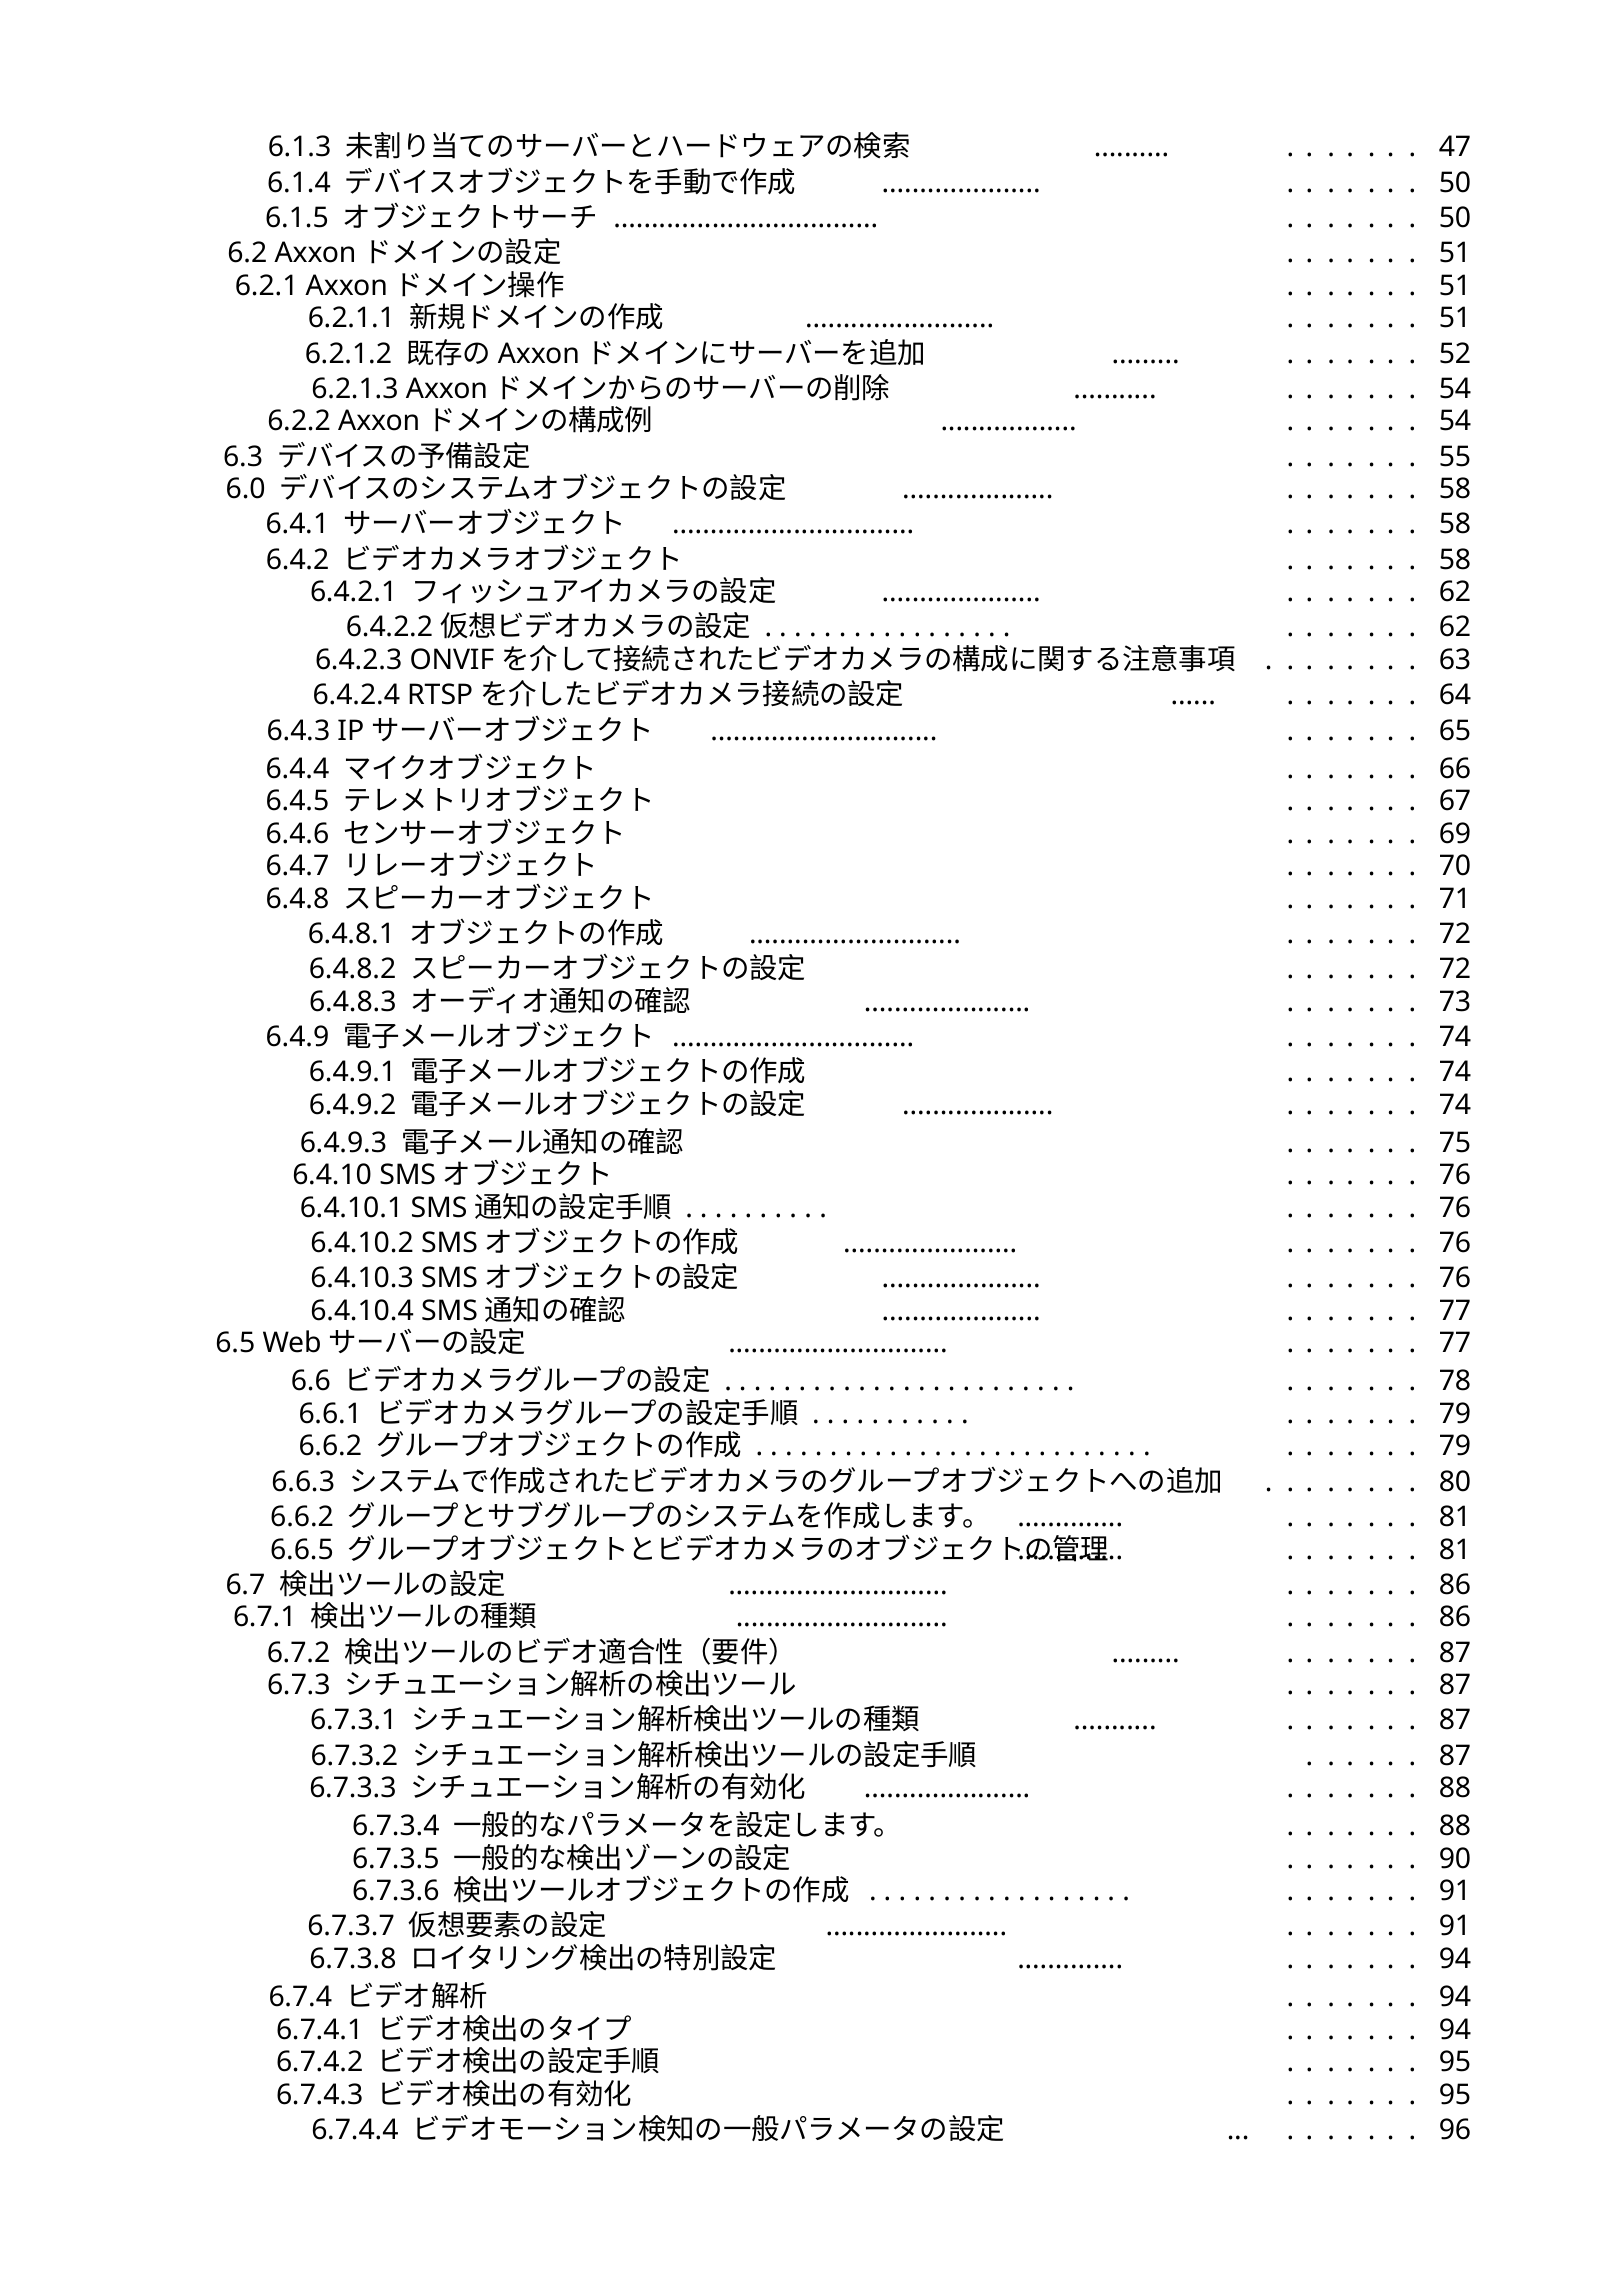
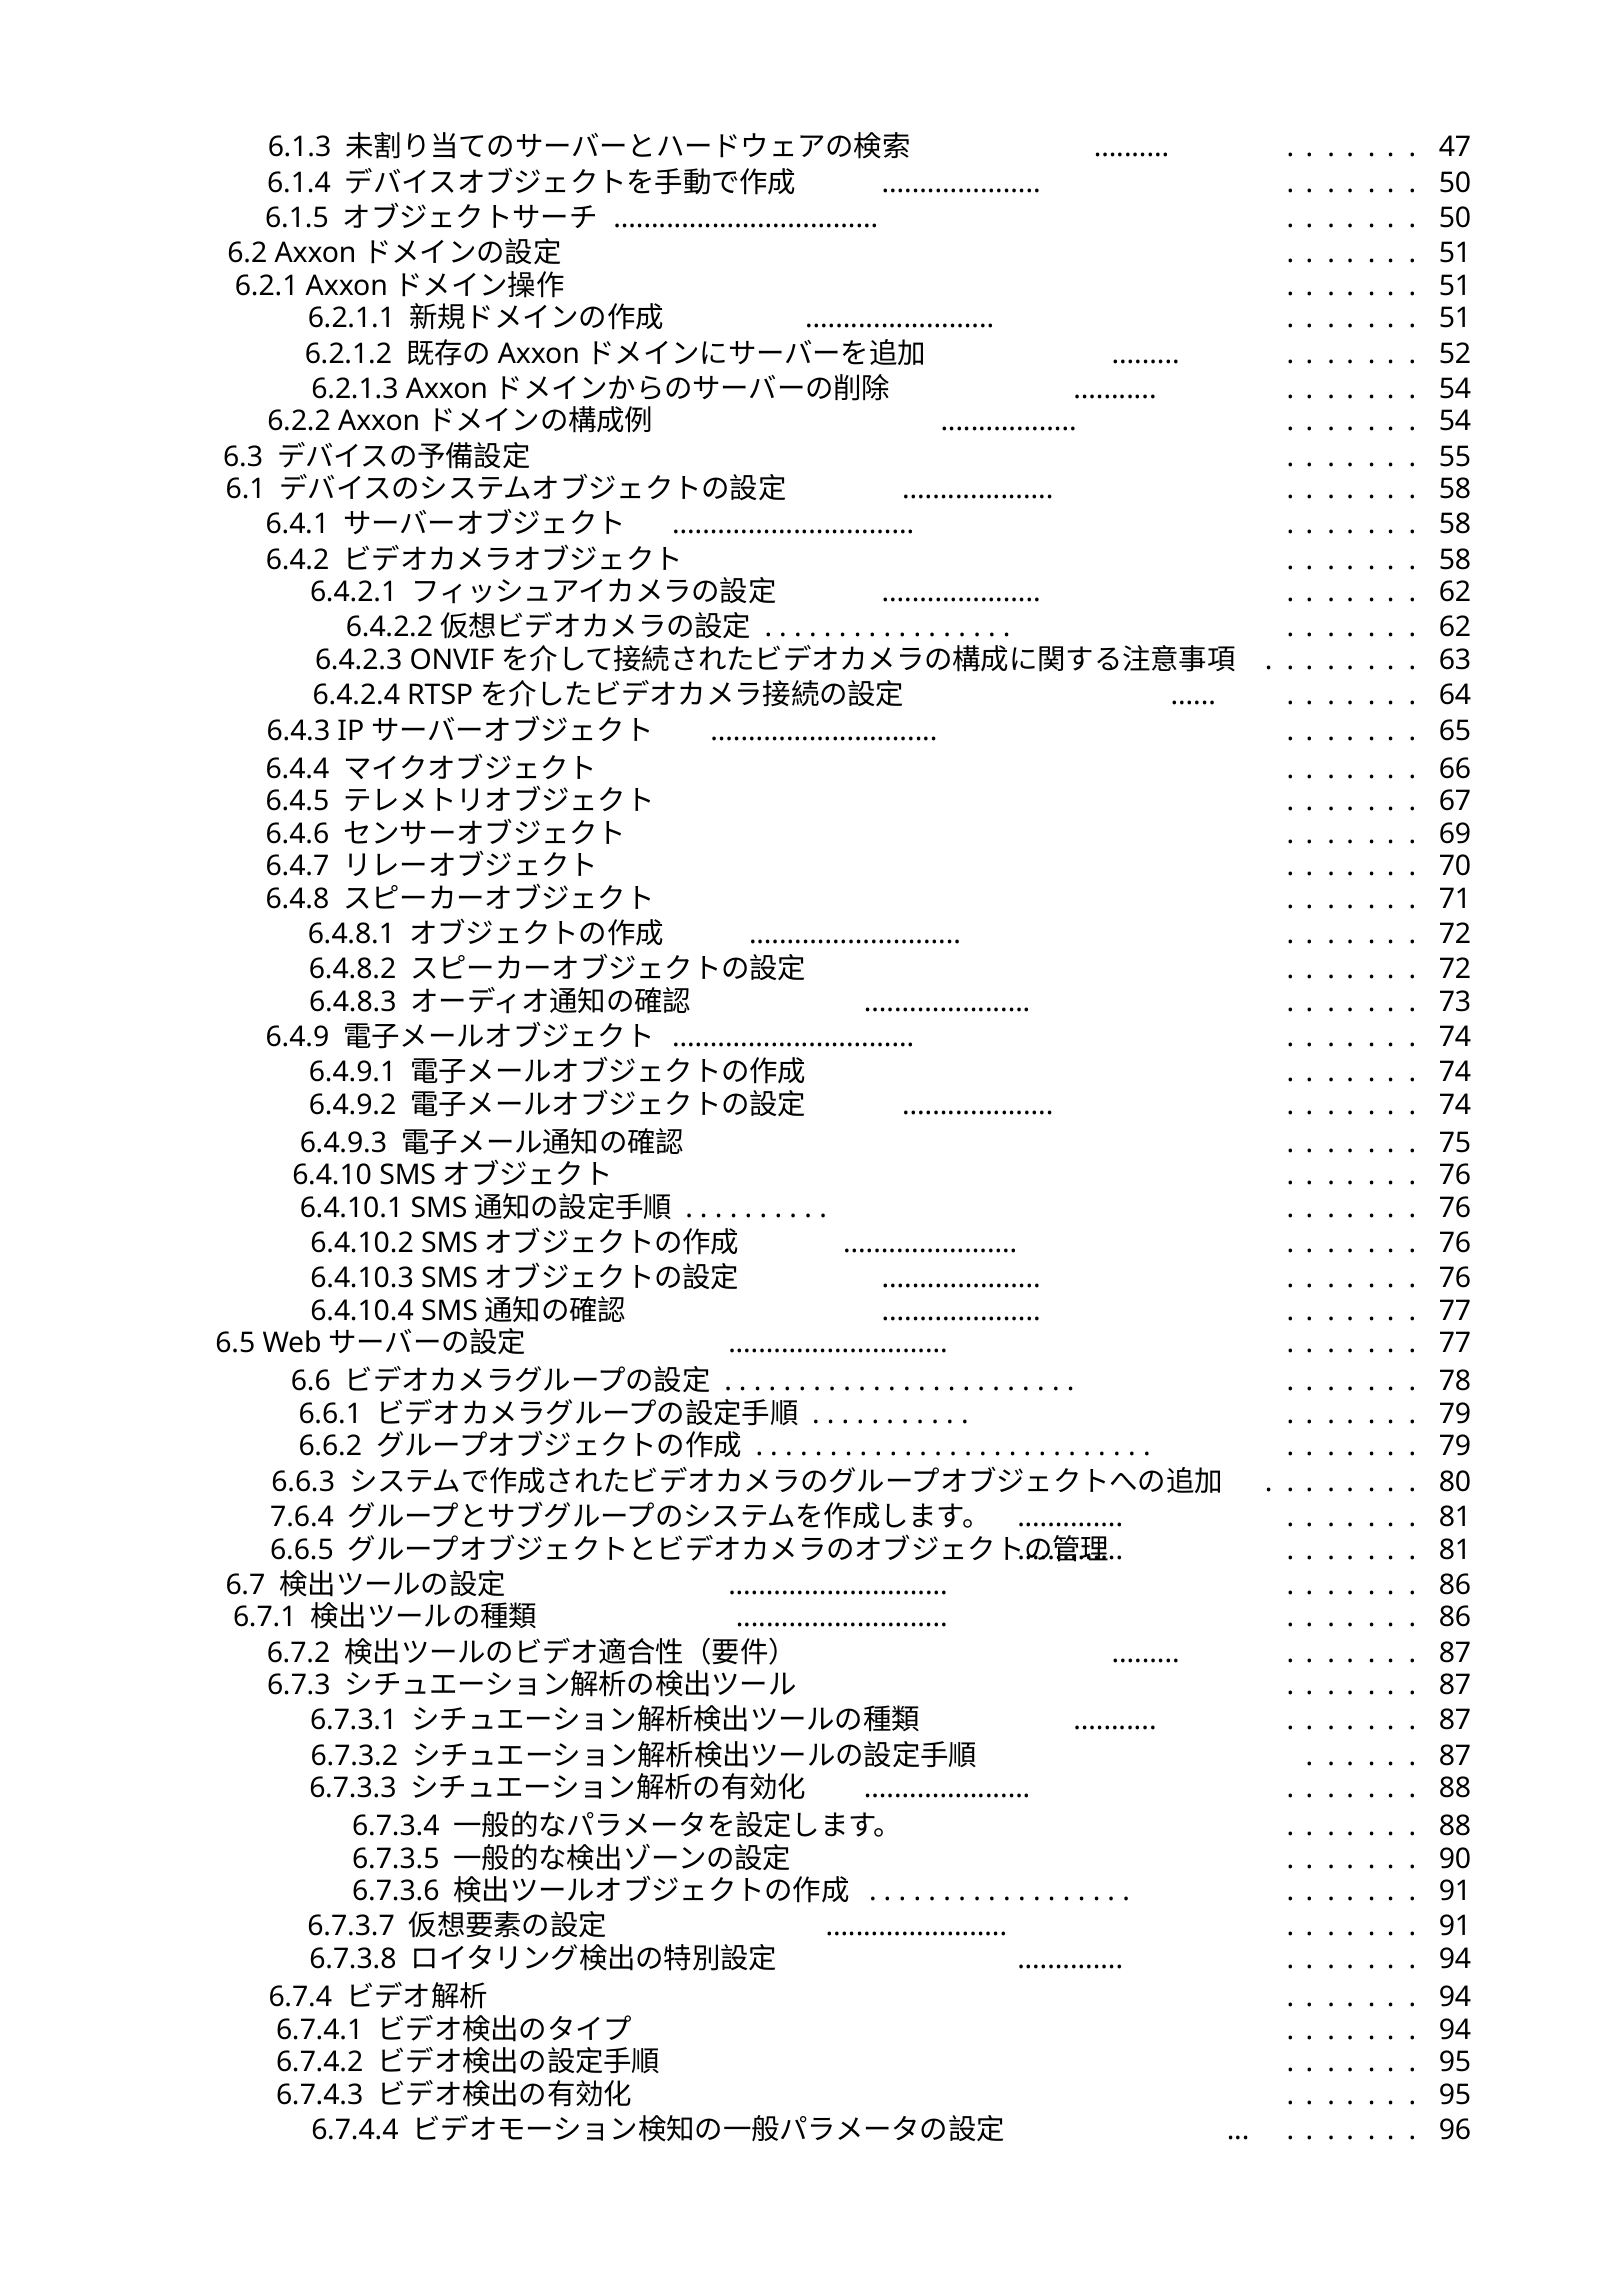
6.0: 6.0 -> 6.1
6.6.2 at (302, 1517): 6.6.2 -> 7.6.4
